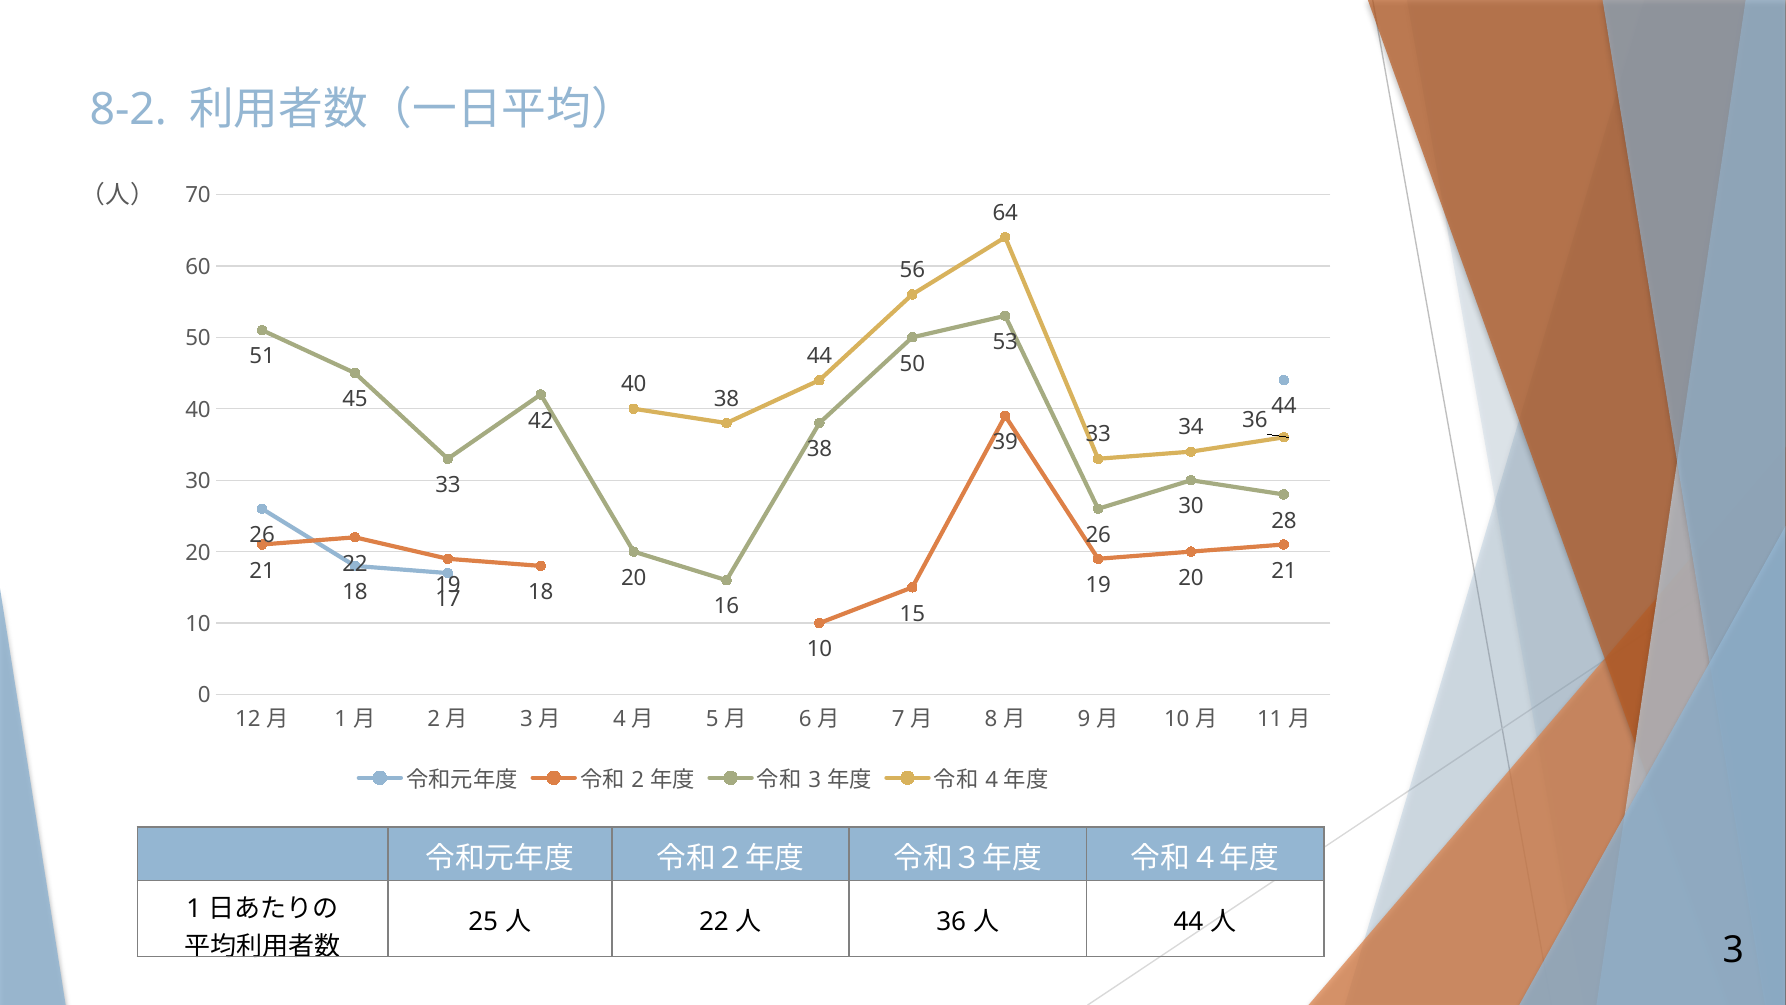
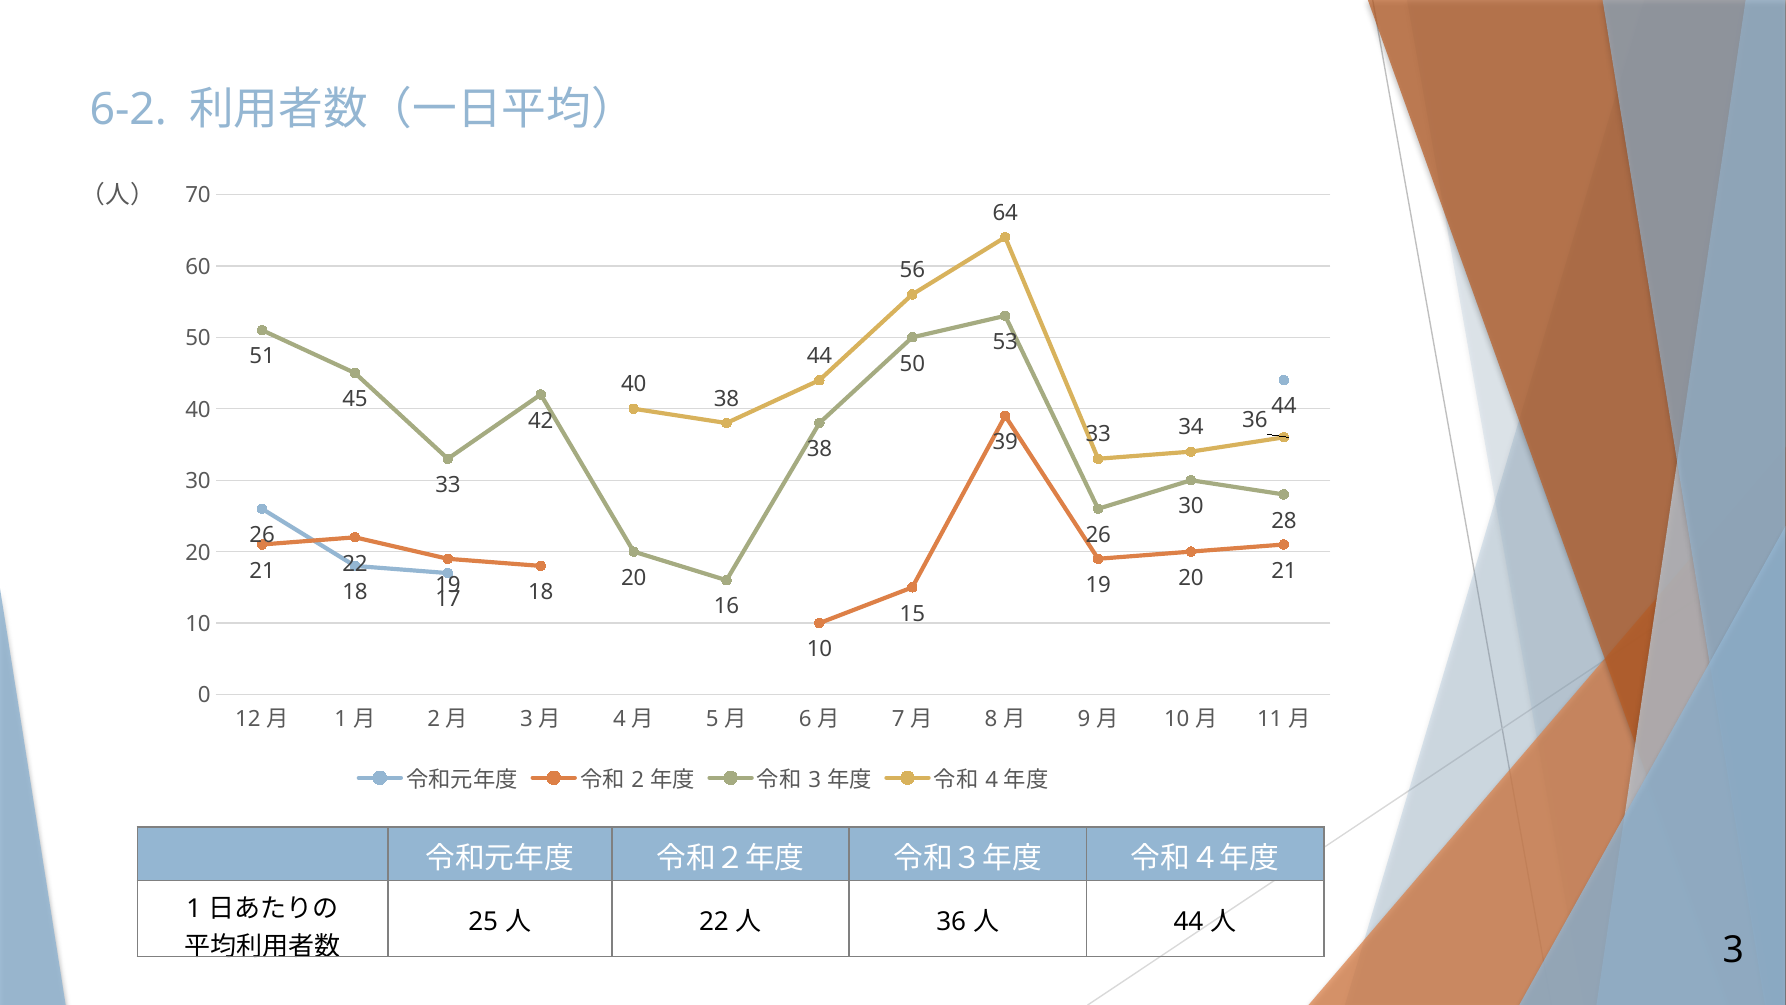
8-2: 8-2 -> 6-2
